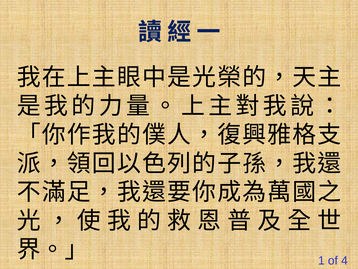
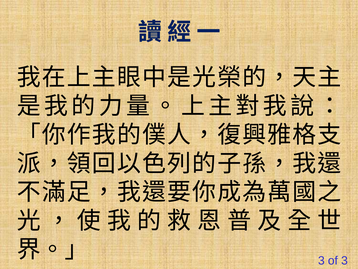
1 at (321, 260): 1 -> 3
of 4: 4 -> 3
